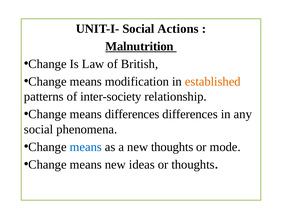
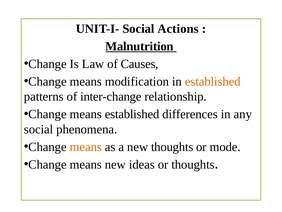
British: British -> Causes
inter-society: inter-society -> inter-change
means differences: differences -> established
means at (86, 147) colour: blue -> orange
